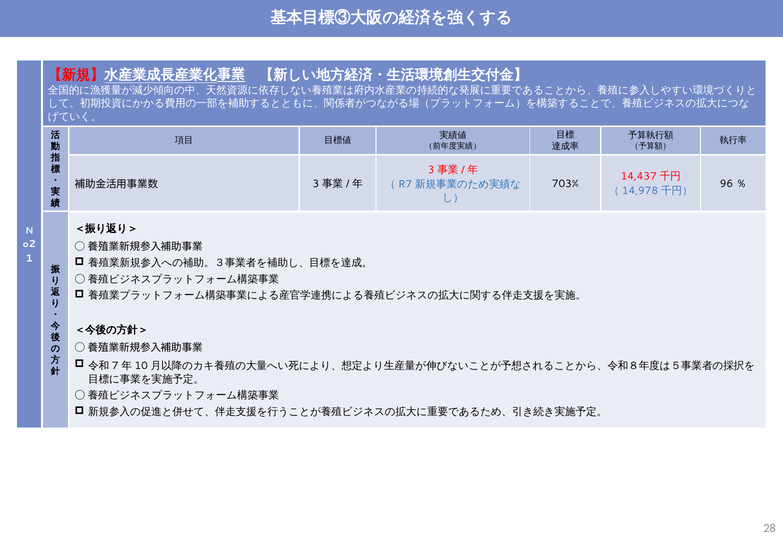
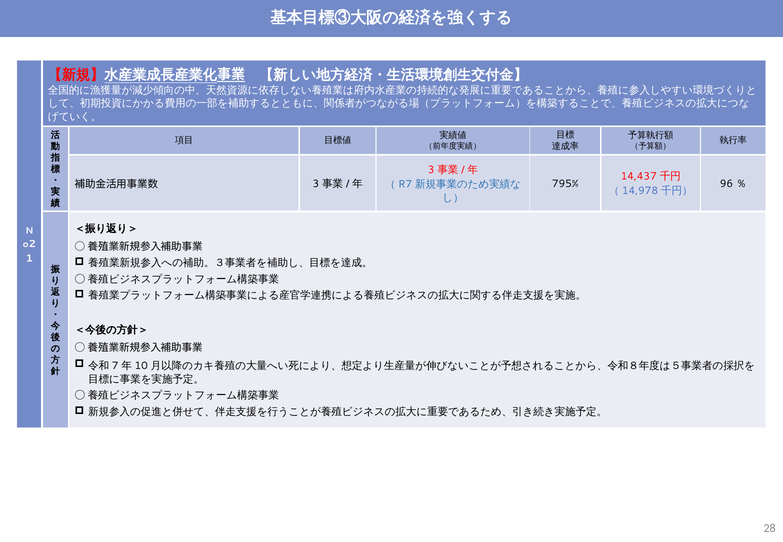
703%: 703% -> 795%
